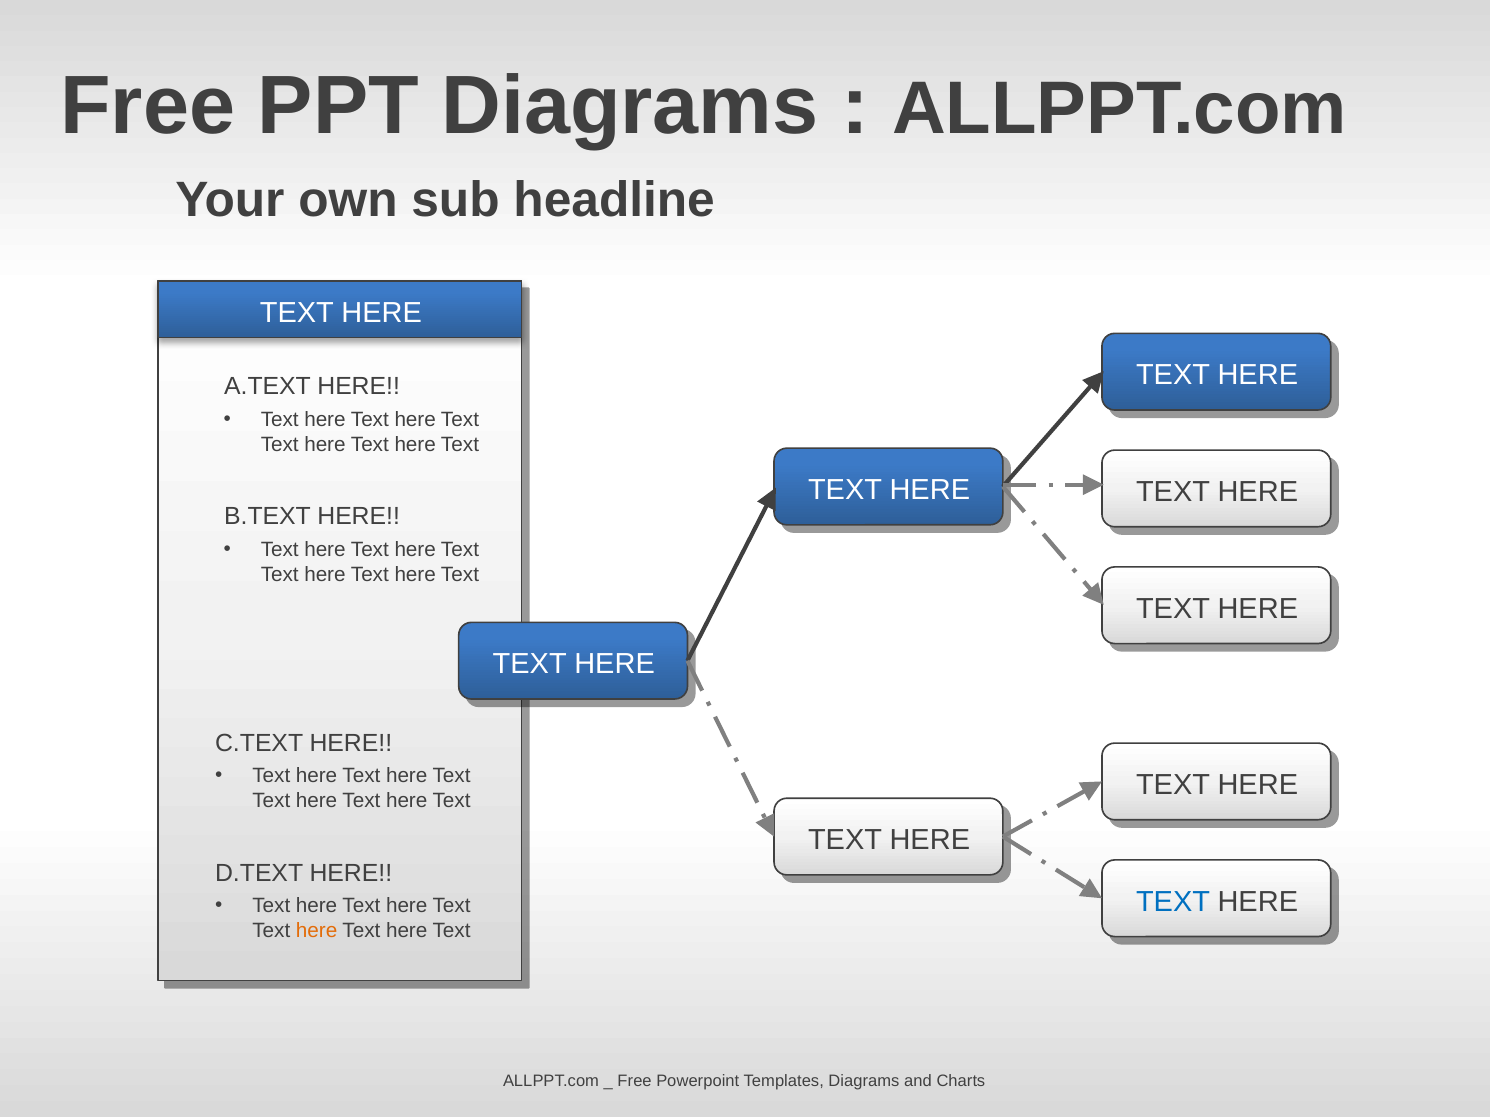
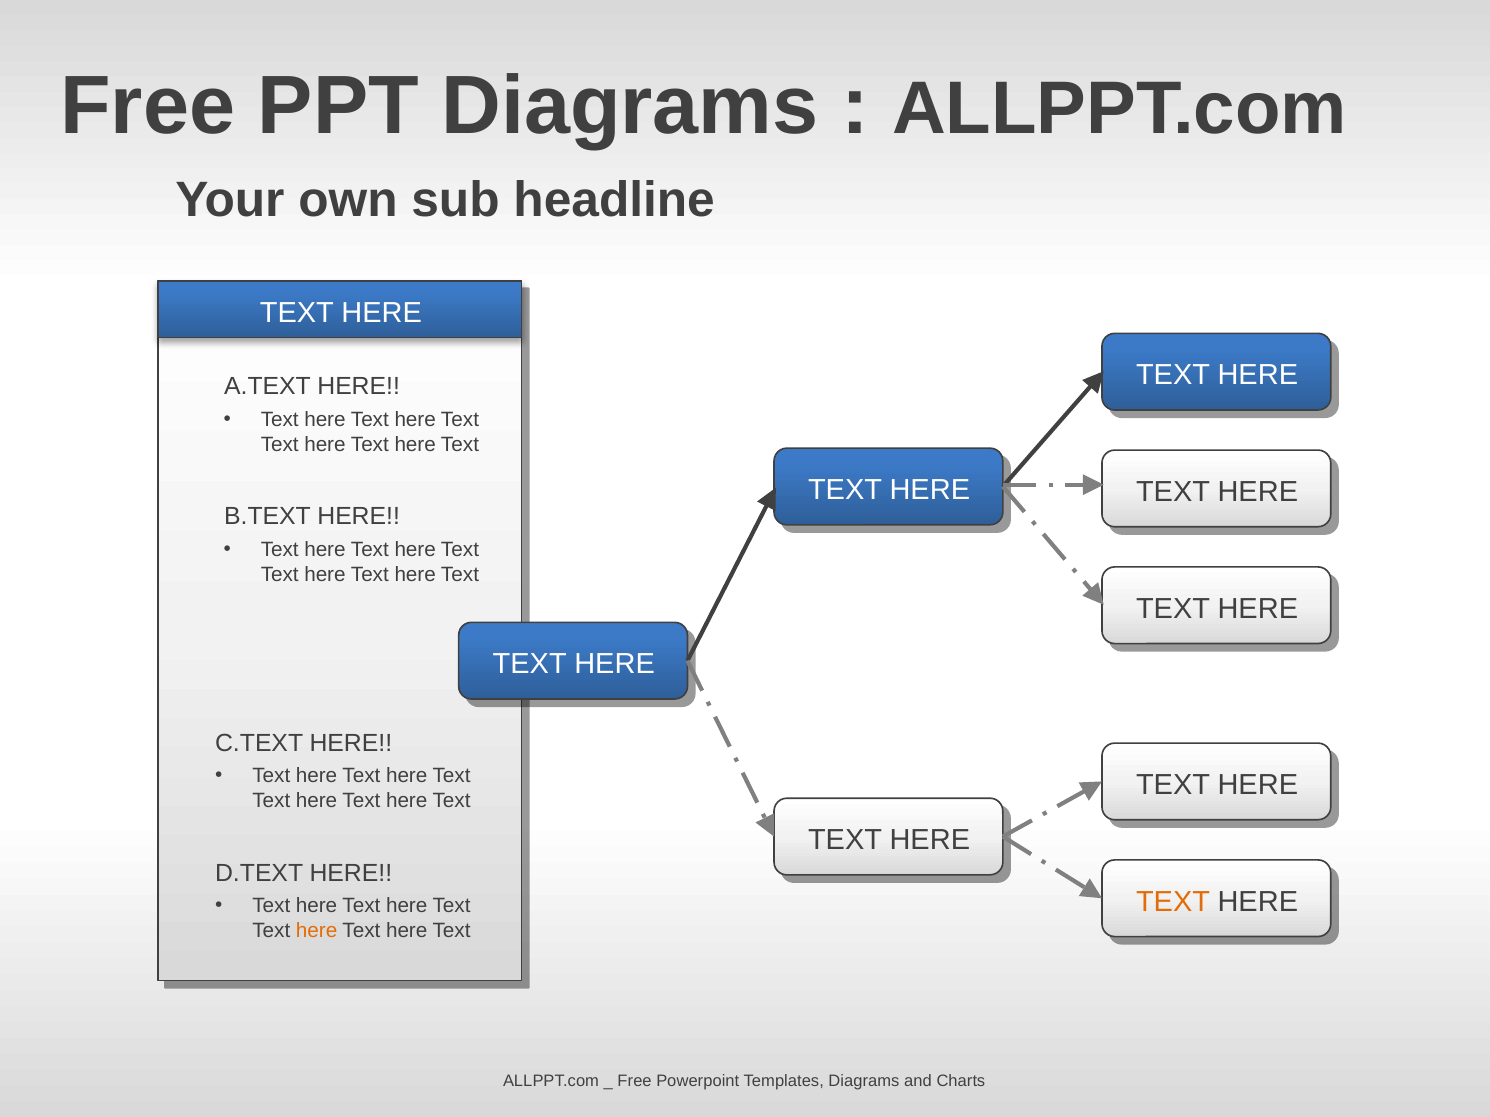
TEXT at (1173, 902) colour: blue -> orange
